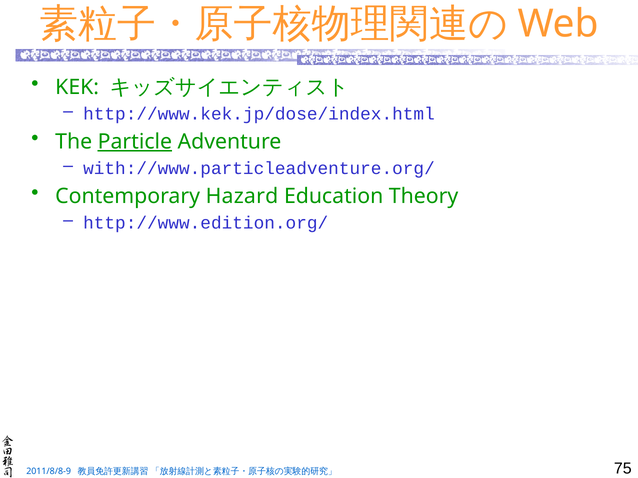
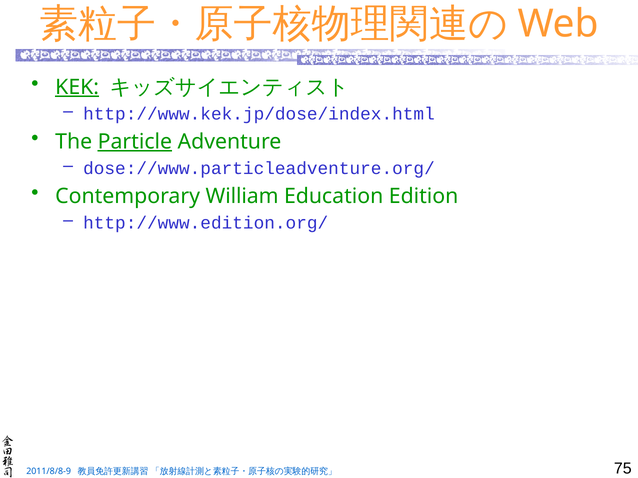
KEK underline: none -> present
with://www.particleadventure.org/: with://www.particleadventure.org/ -> dose://www.particleadventure.org/
Hazard: Hazard -> William
Theory: Theory -> Edition
